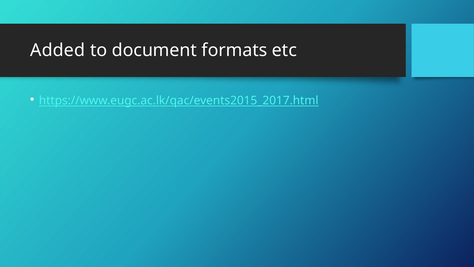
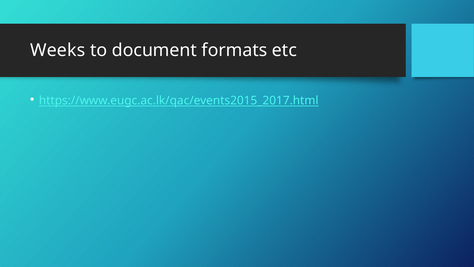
Added: Added -> Weeks
